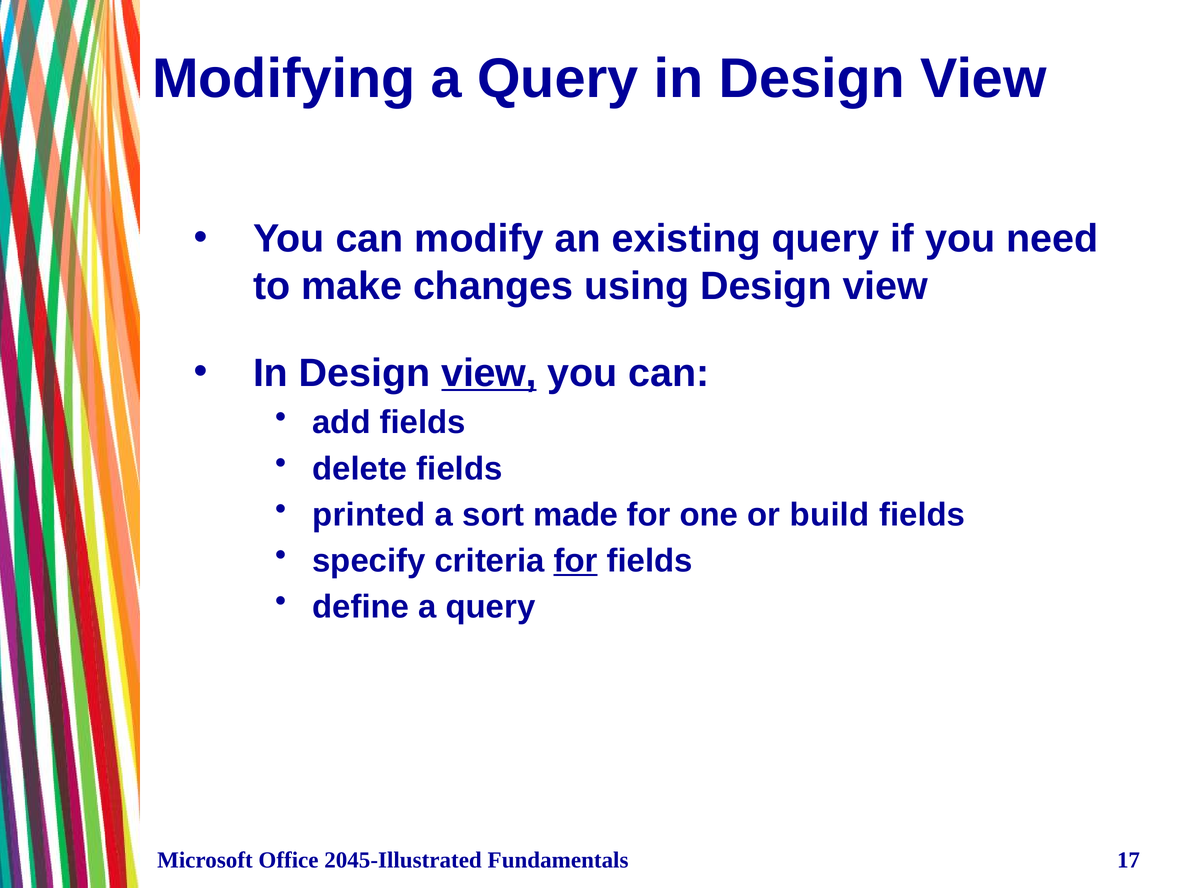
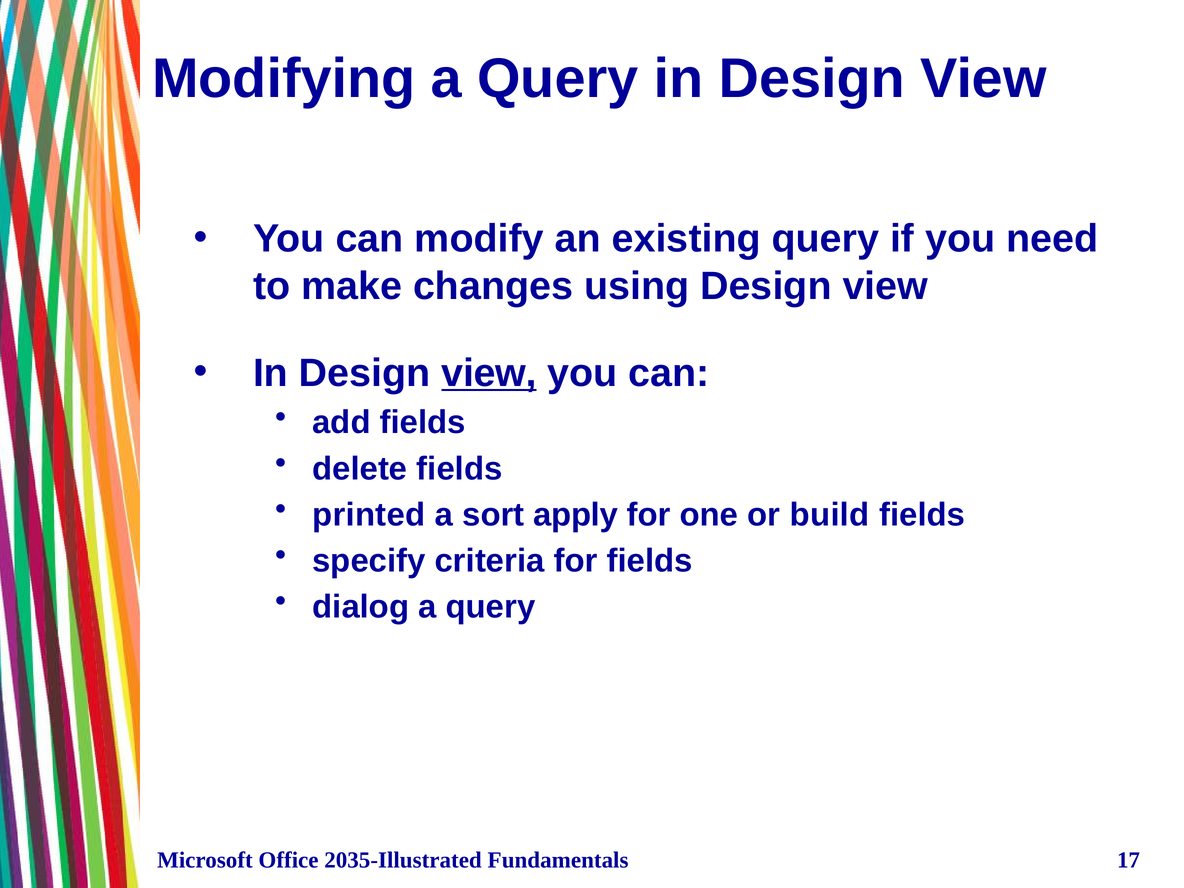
made: made -> apply
for at (576, 561) underline: present -> none
define: define -> dialog
2045-Illustrated: 2045-Illustrated -> 2035-Illustrated
